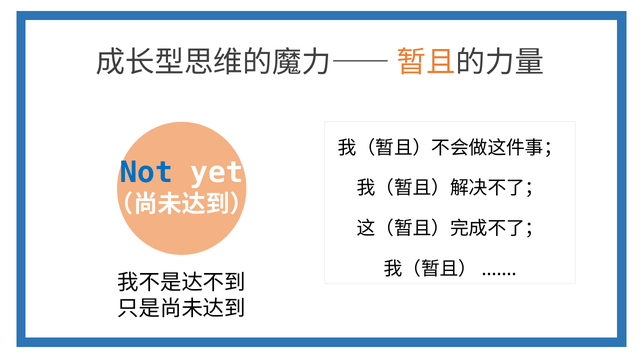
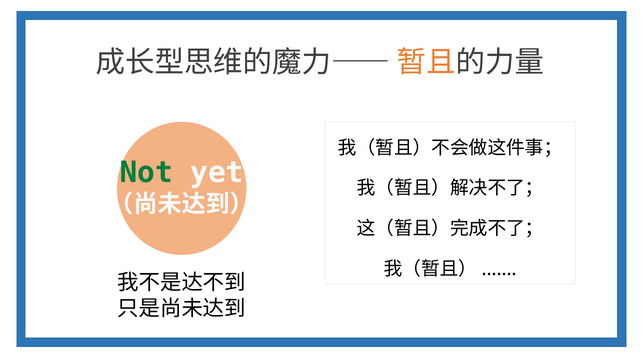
Not colour: blue -> green
